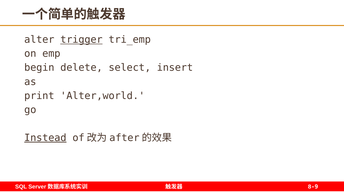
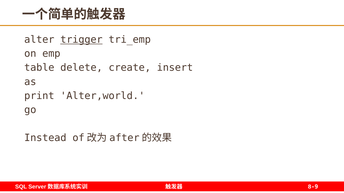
begin: begin -> table
select: select -> create
Instead underline: present -> none
